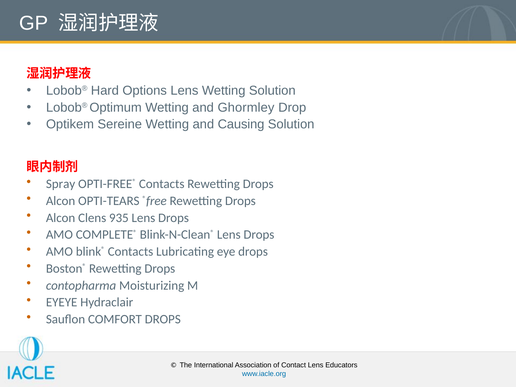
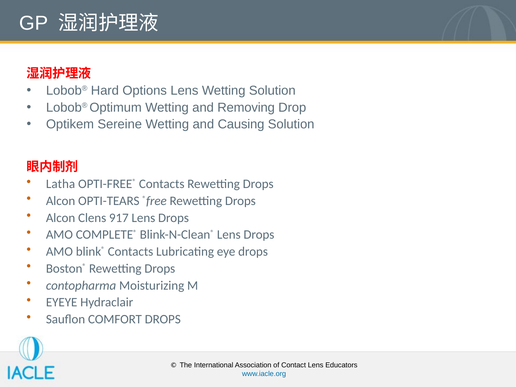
Ghormley: Ghormley -> Removing
Spray: Spray -> Latha
935: 935 -> 917
